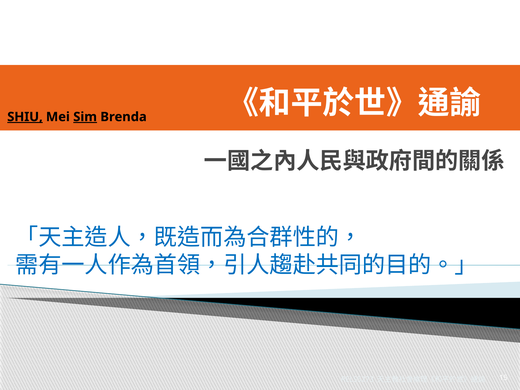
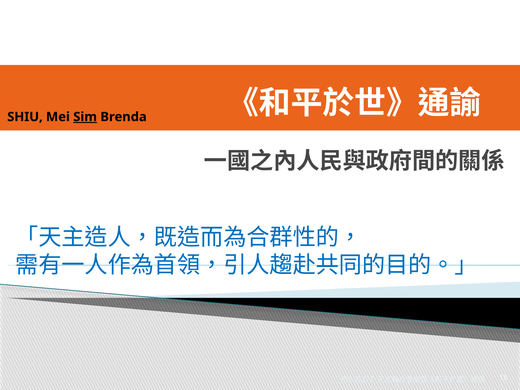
SHIU underline: present -> none
